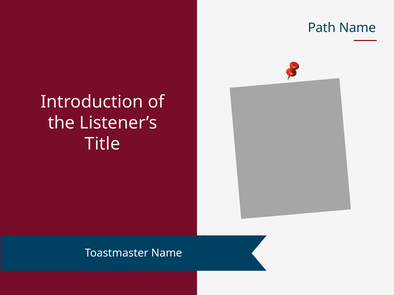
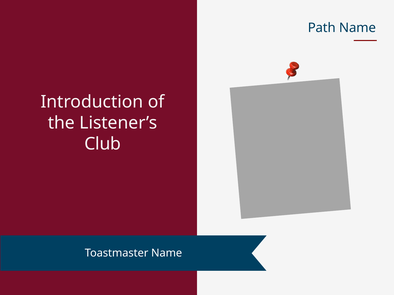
Title: Title -> Club
